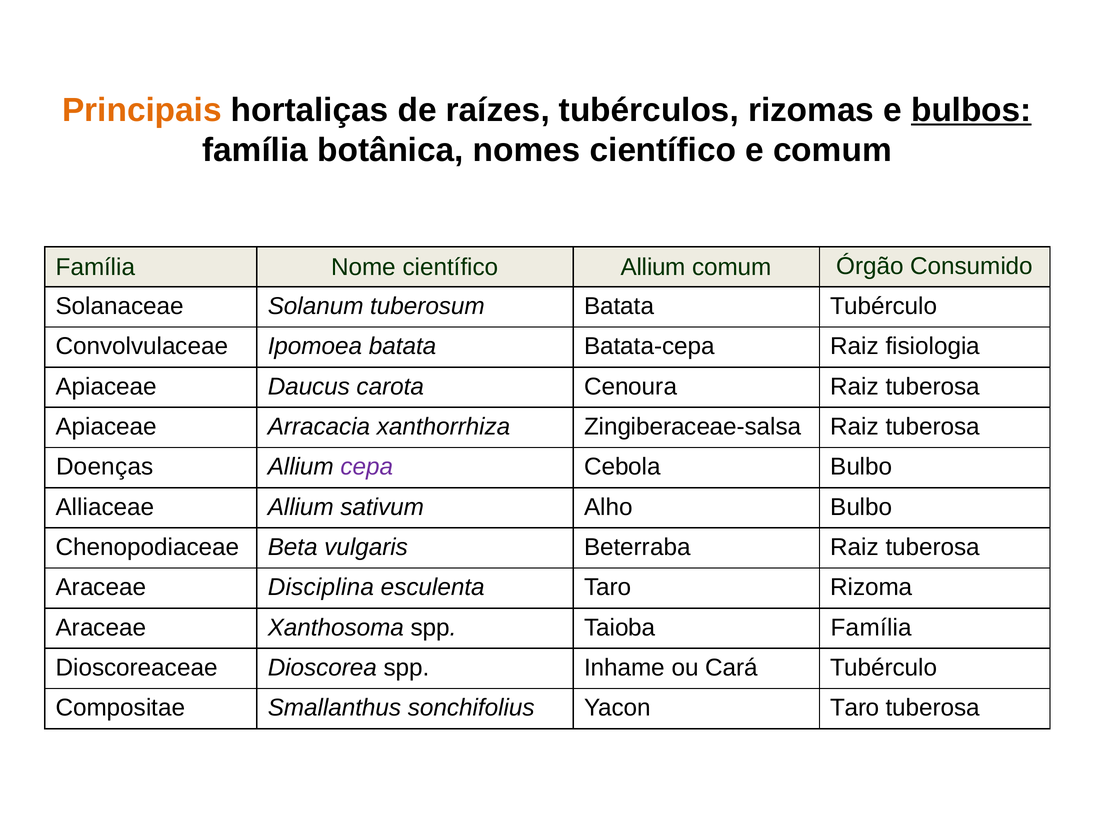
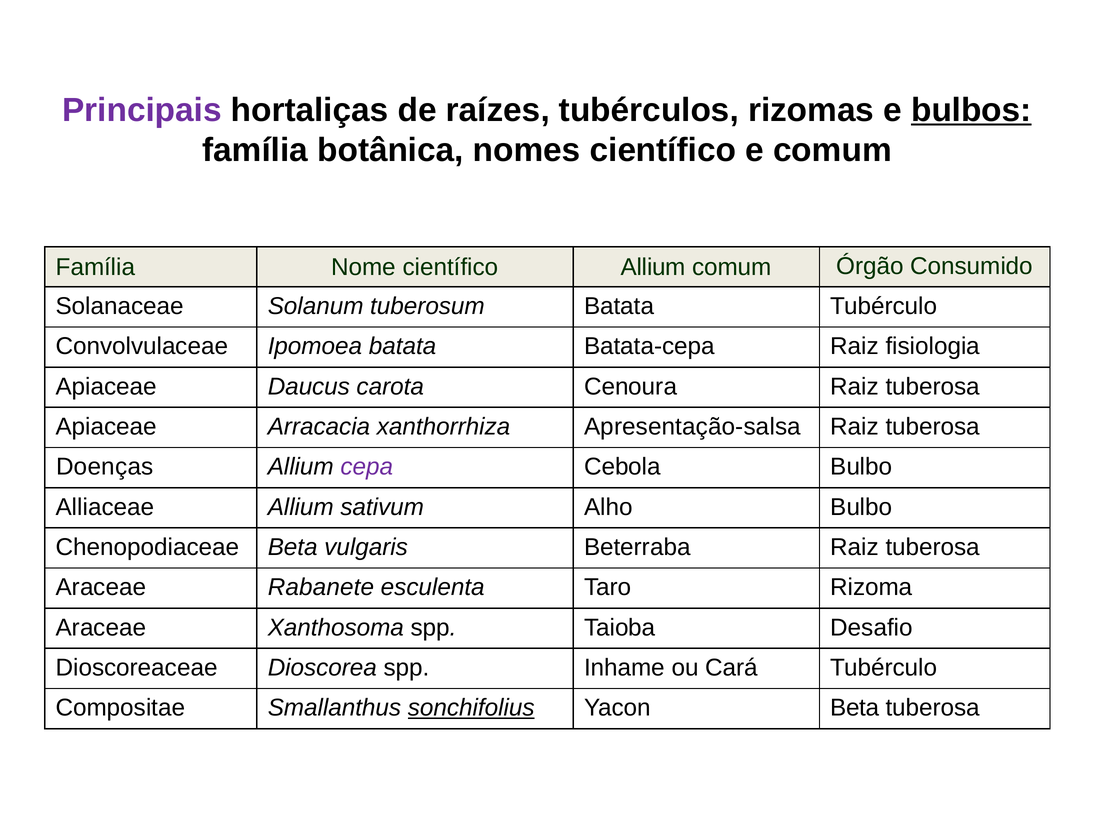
Principais colour: orange -> purple
Zingiberaceae-salsa: Zingiberaceae-salsa -> Apresentação-salsa
Disciplina: Disciplina -> Rabanete
Taioba Família: Família -> Desafio
sonchifolius underline: none -> present
Yacon Taro: Taro -> Beta
